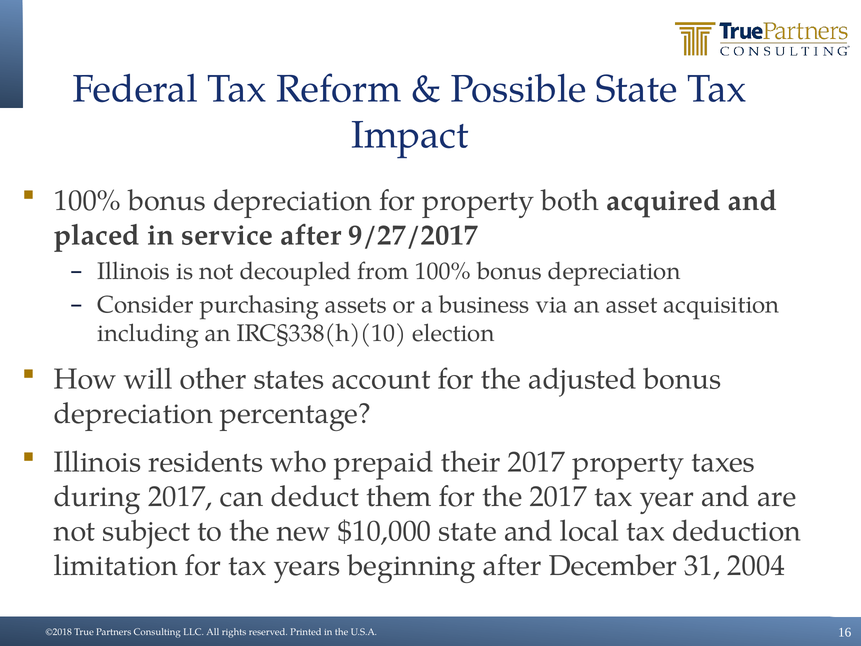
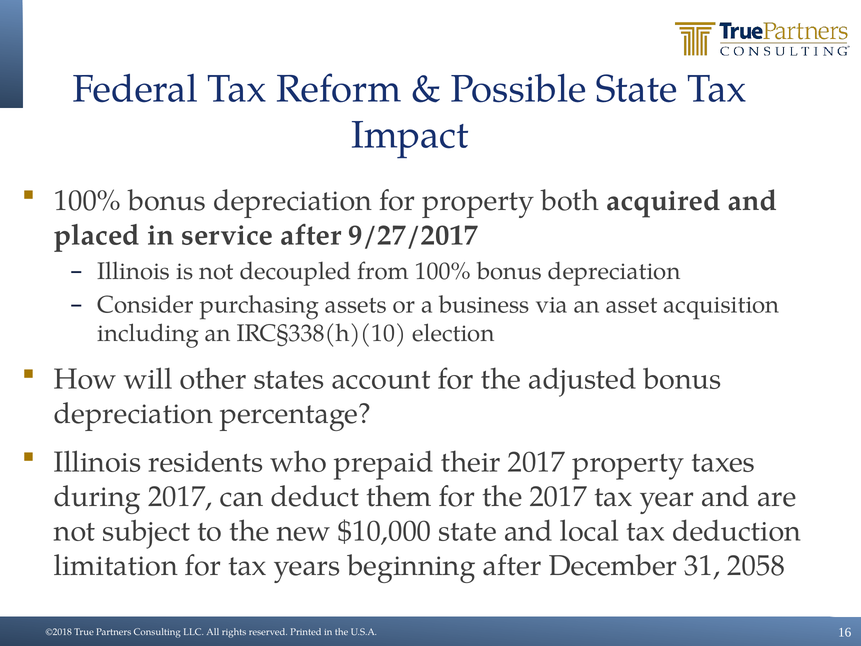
2004: 2004 -> 2058
